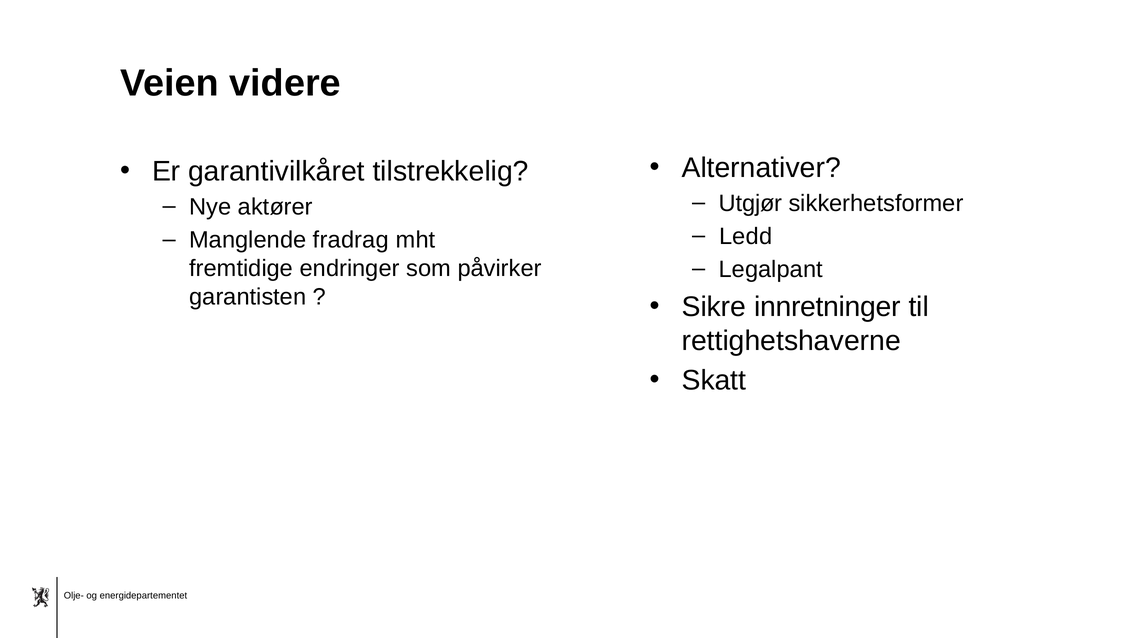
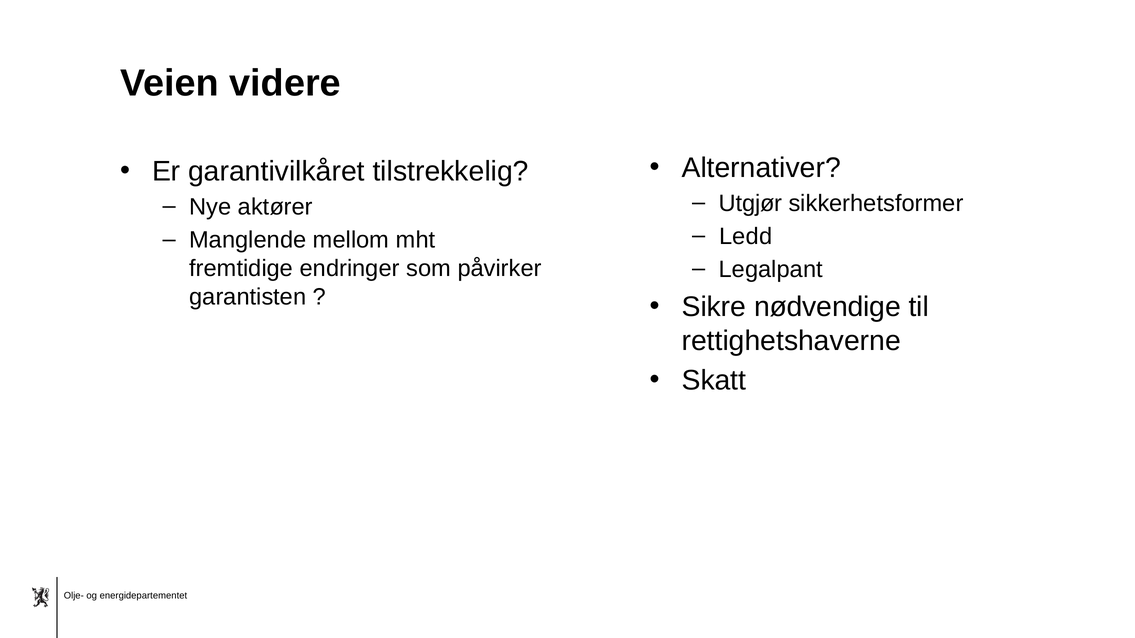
fradrag: fradrag -> mellom
innretninger: innretninger -> nødvendige
